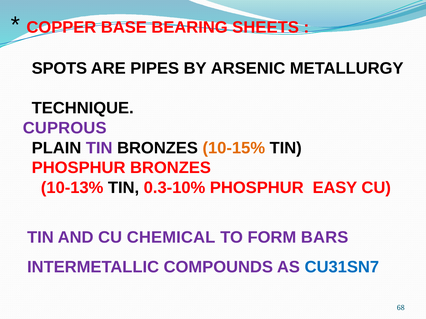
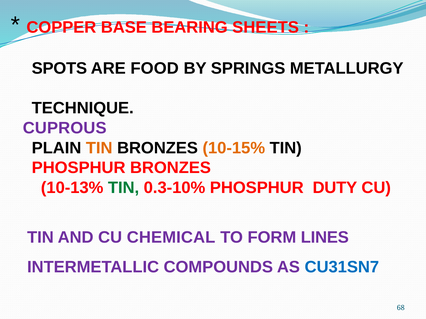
PIPES: PIPES -> FOOD
ARSENIC: ARSENIC -> SPRINGS
TIN at (99, 148) colour: purple -> orange
TIN at (124, 188) colour: black -> green
EASY: EASY -> DUTY
BARS: BARS -> LINES
